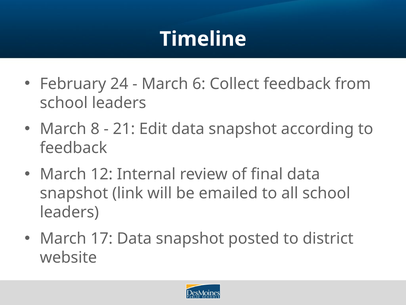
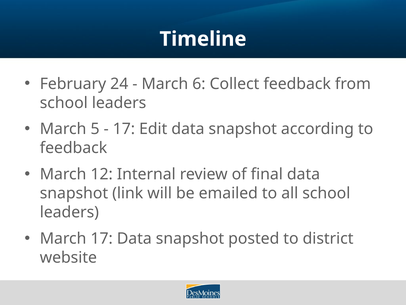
8: 8 -> 5
21 at (124, 129): 21 -> 17
